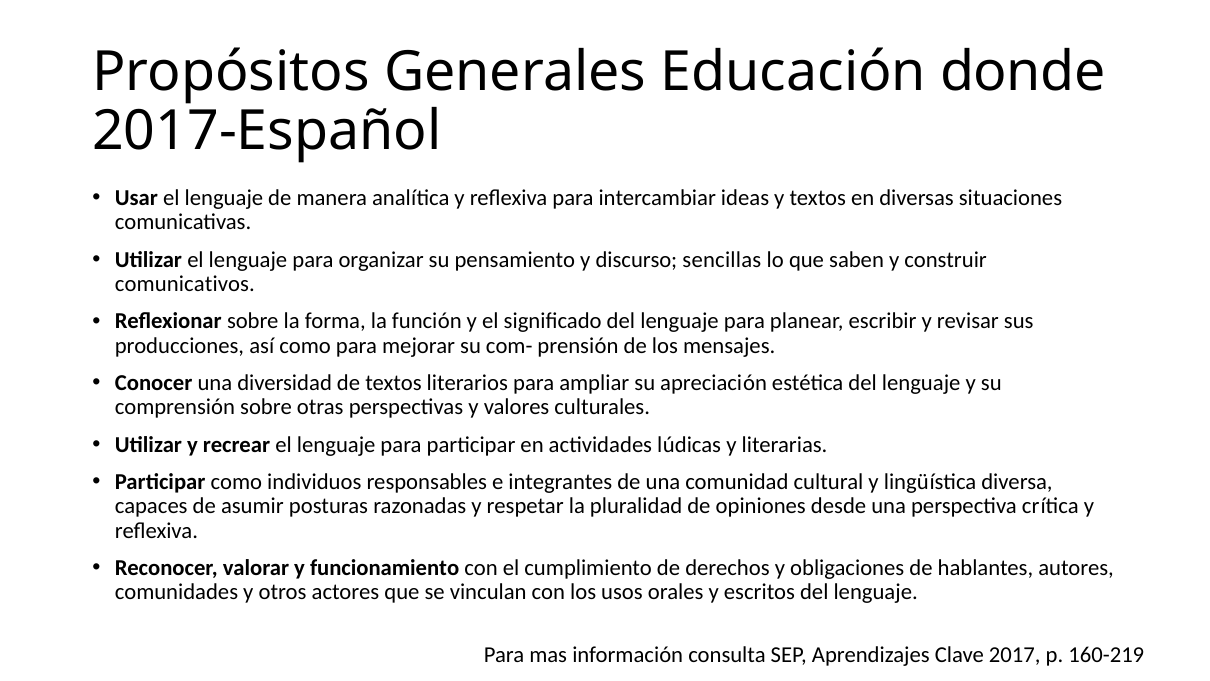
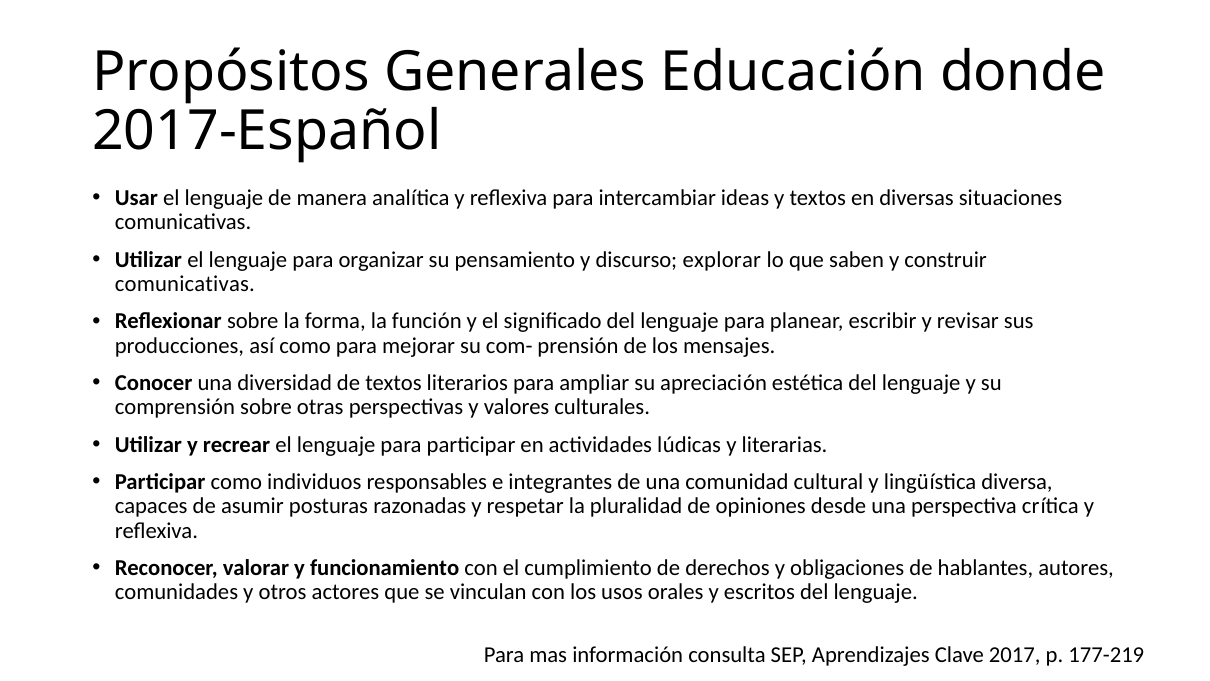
sencillas: sencillas -> explorar
comunicativos at (185, 284): comunicativos -> comunicativas
160-219: 160-219 -> 177-219
